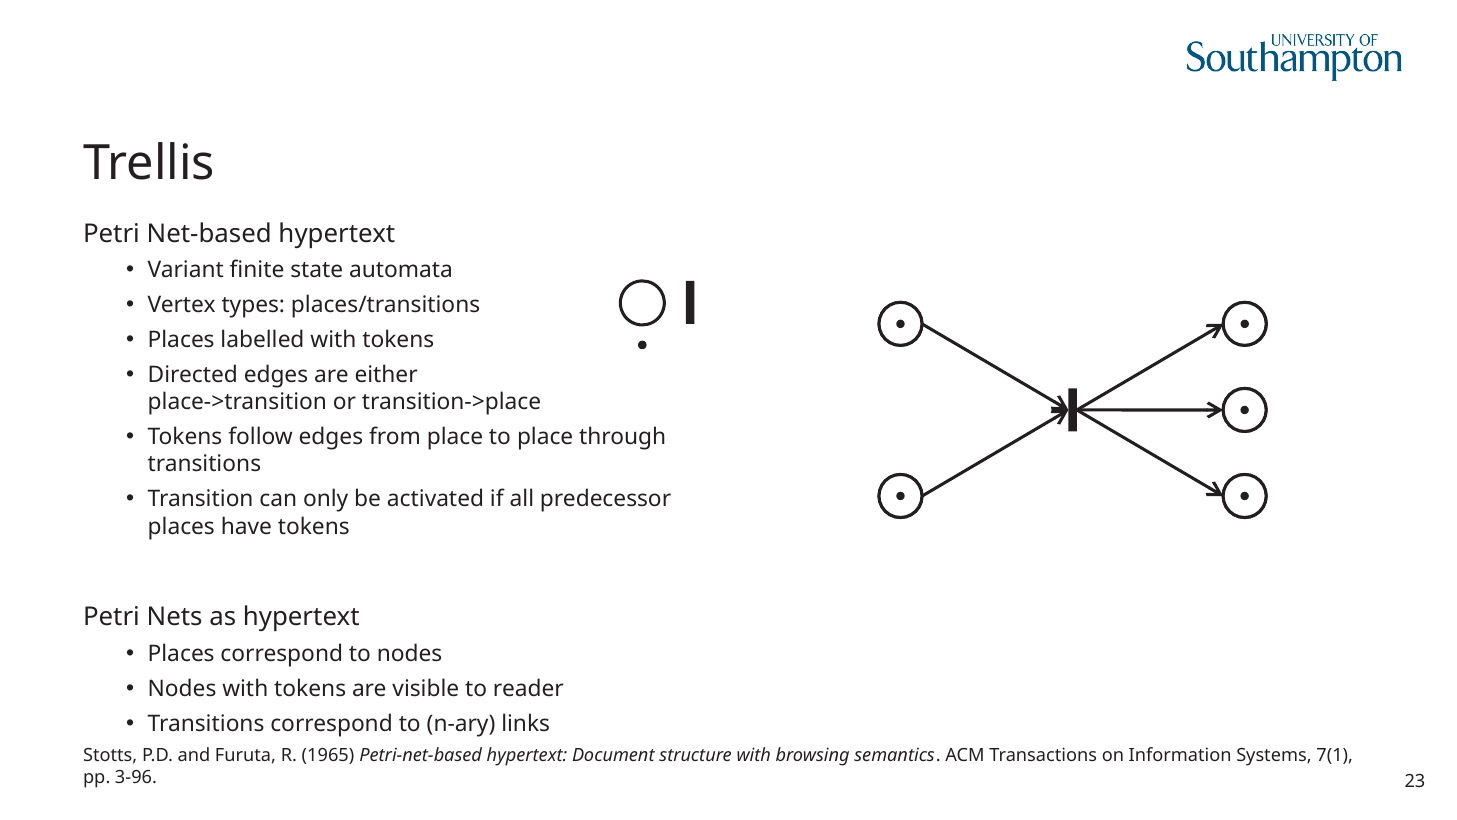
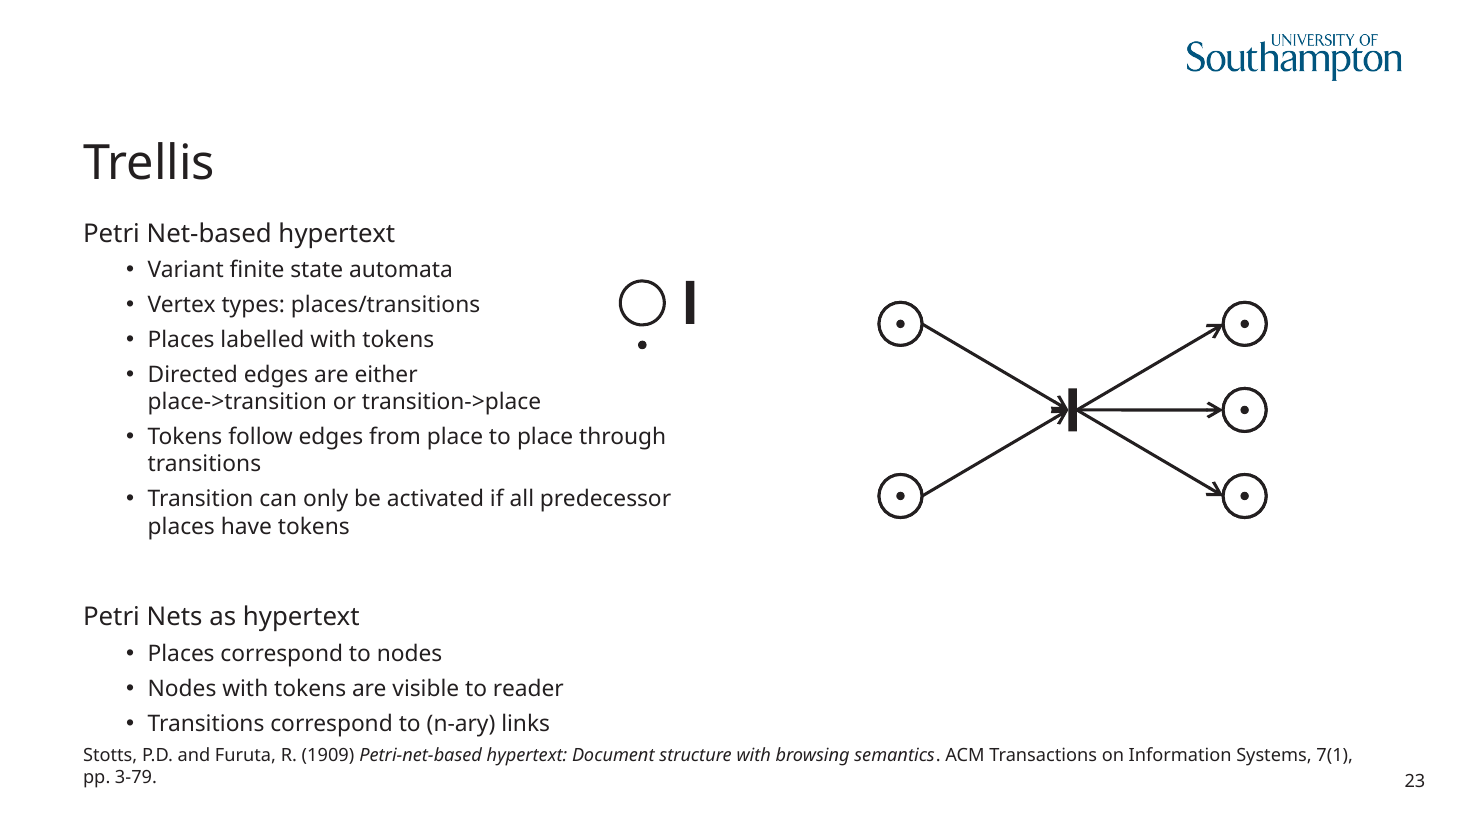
1965: 1965 -> 1909
3-96: 3-96 -> 3-79
